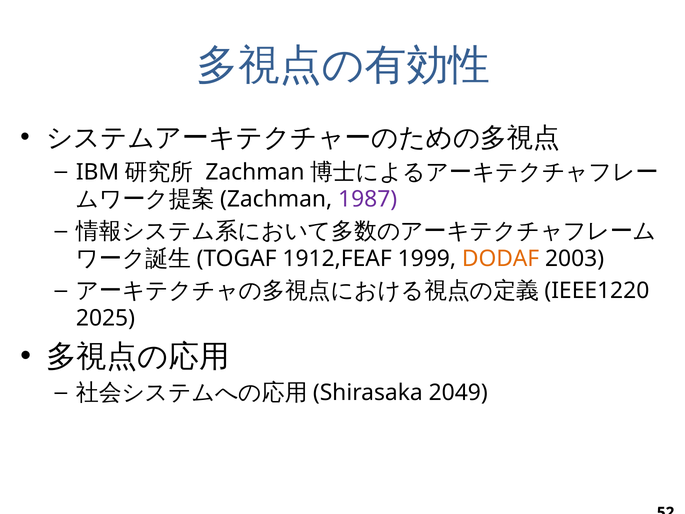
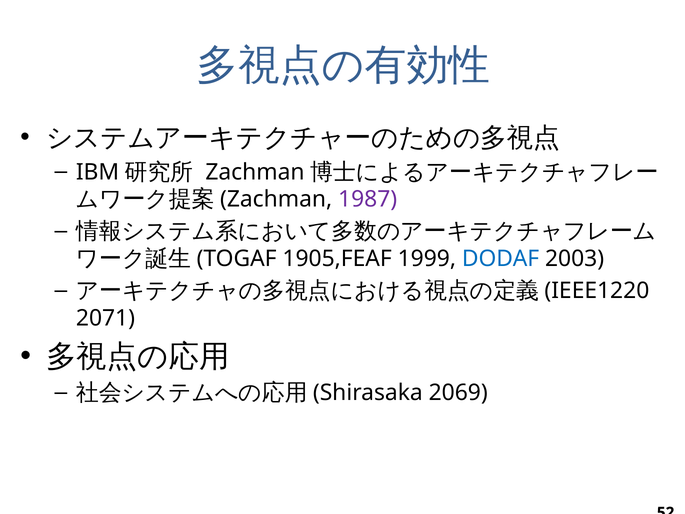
1912,FEAF: 1912,FEAF -> 1905,FEAF
DODAF colour: orange -> blue
2025: 2025 -> 2071
2049: 2049 -> 2069
